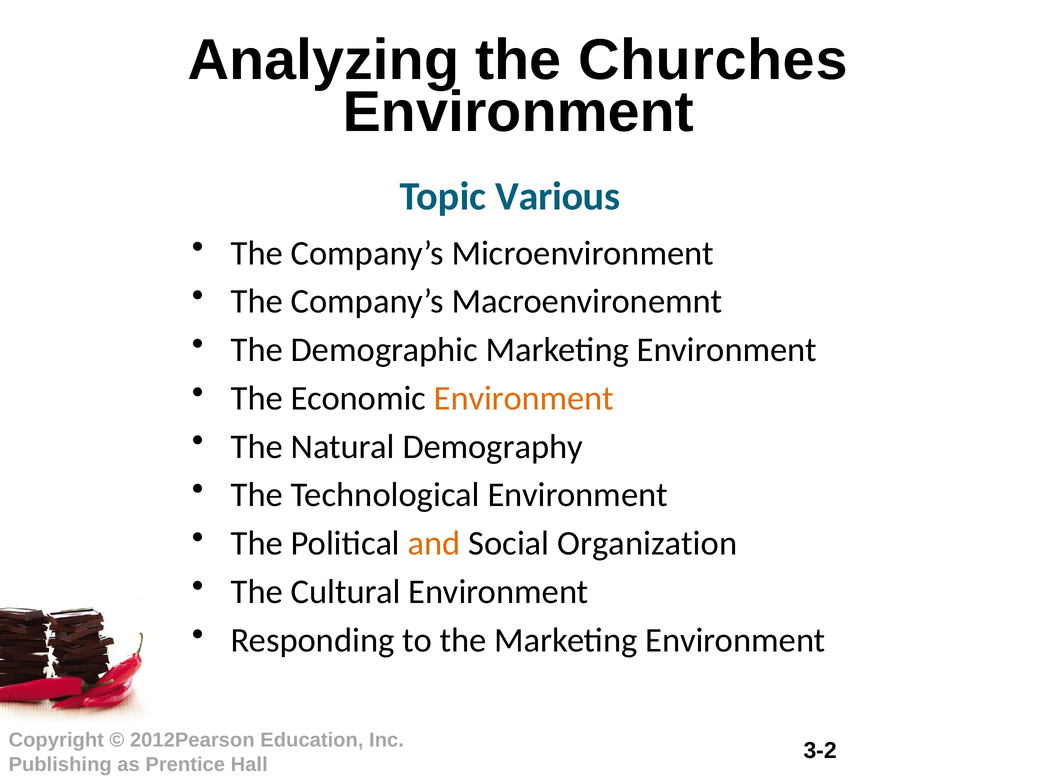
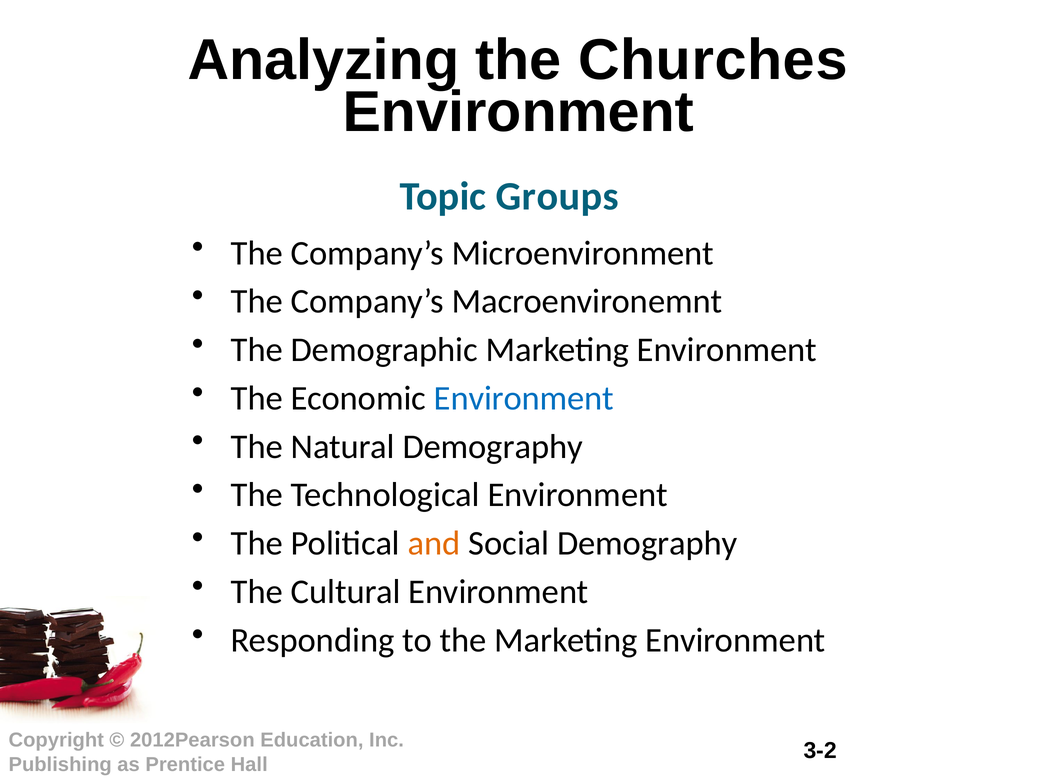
Various: Various -> Groups
Environment at (524, 398) colour: orange -> blue
Social Organization: Organization -> Demography
